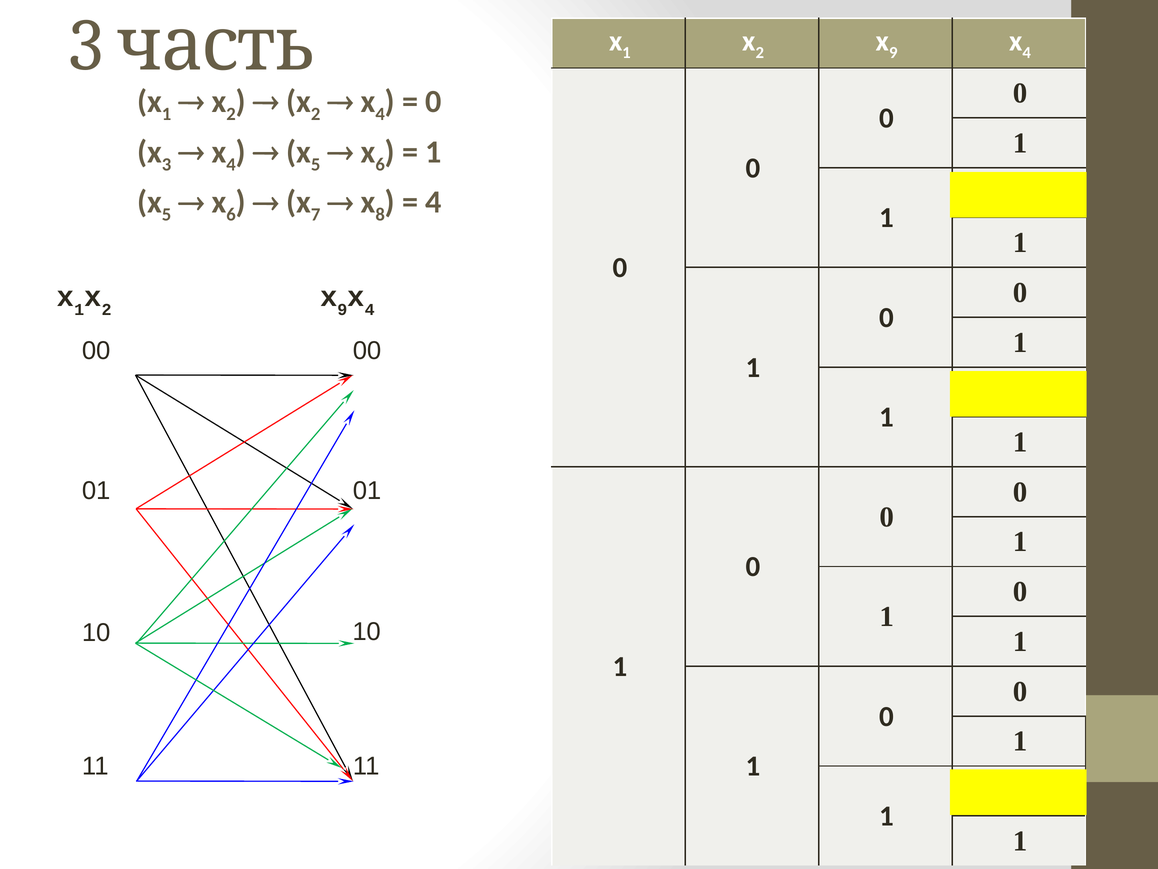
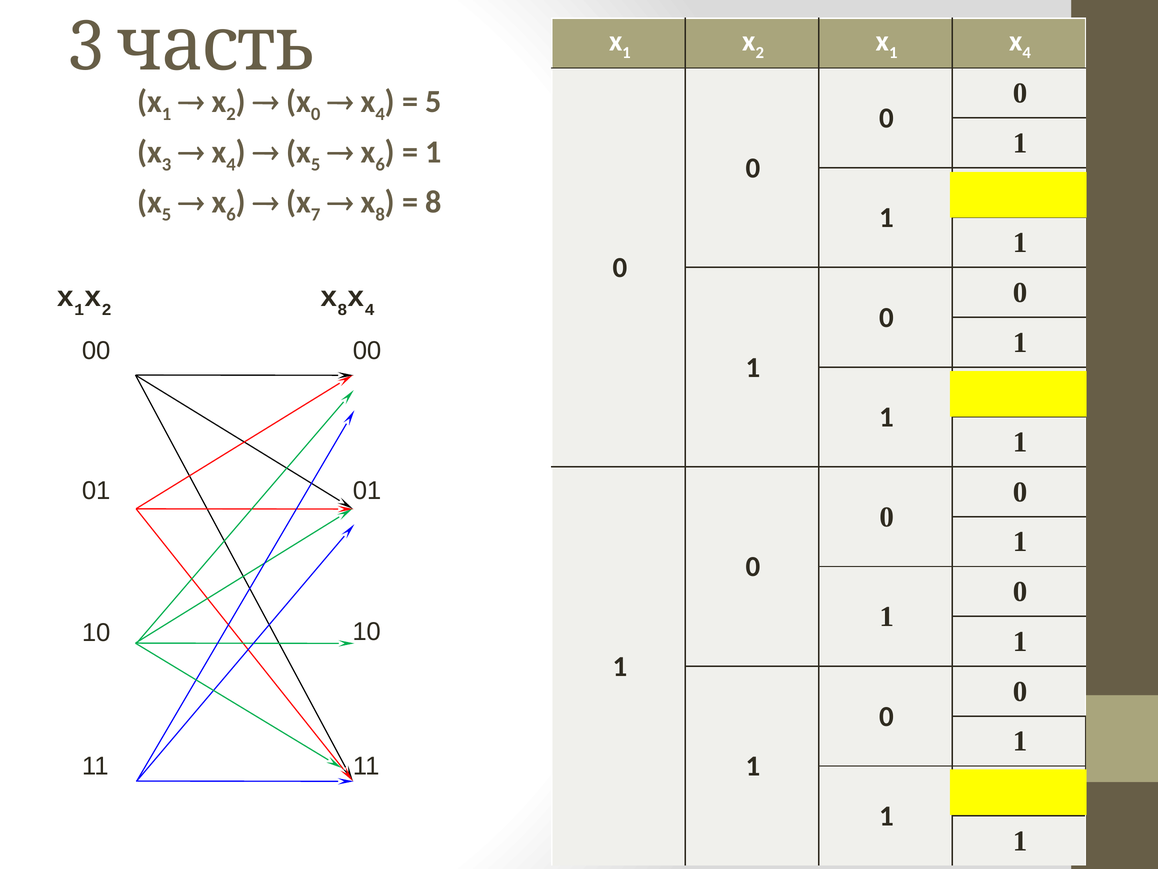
9 at (893, 53): 9 -> 1
2 at (316, 114): 2 -> 0
0 at (434, 102): 0 -> 5
4 at (434, 202): 4 -> 8
9 at (342, 309): 9 -> 8
